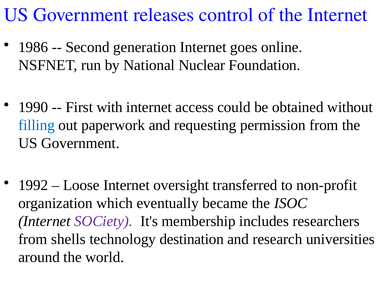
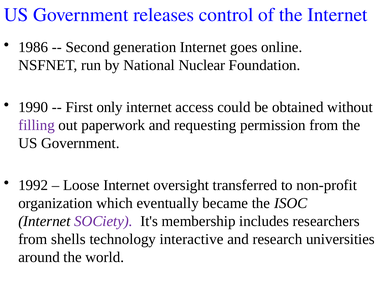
with: with -> only
filling colour: blue -> purple
destination: destination -> interactive
